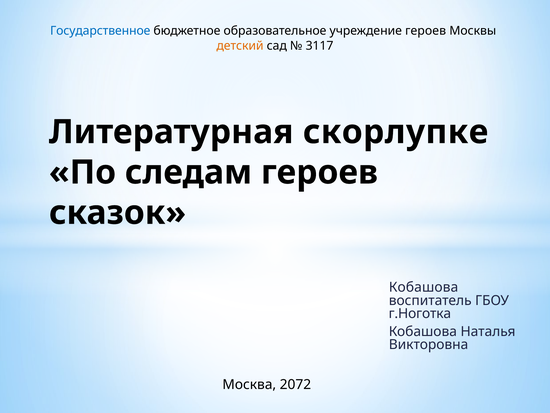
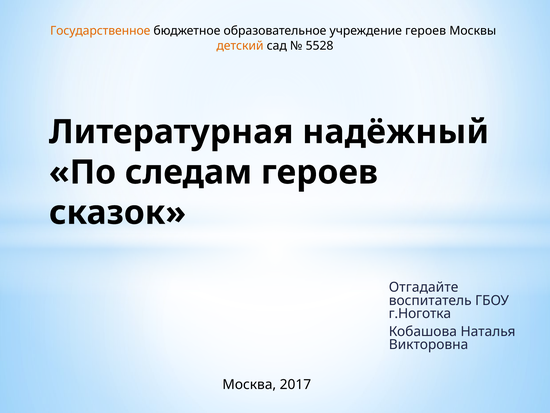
Государственное colour: blue -> orange
3117: 3117 -> 5528
скорлупке: скорлупке -> надёжный
Кобашова at (424, 287): Кобашова -> Отгадайте
2072: 2072 -> 2017
